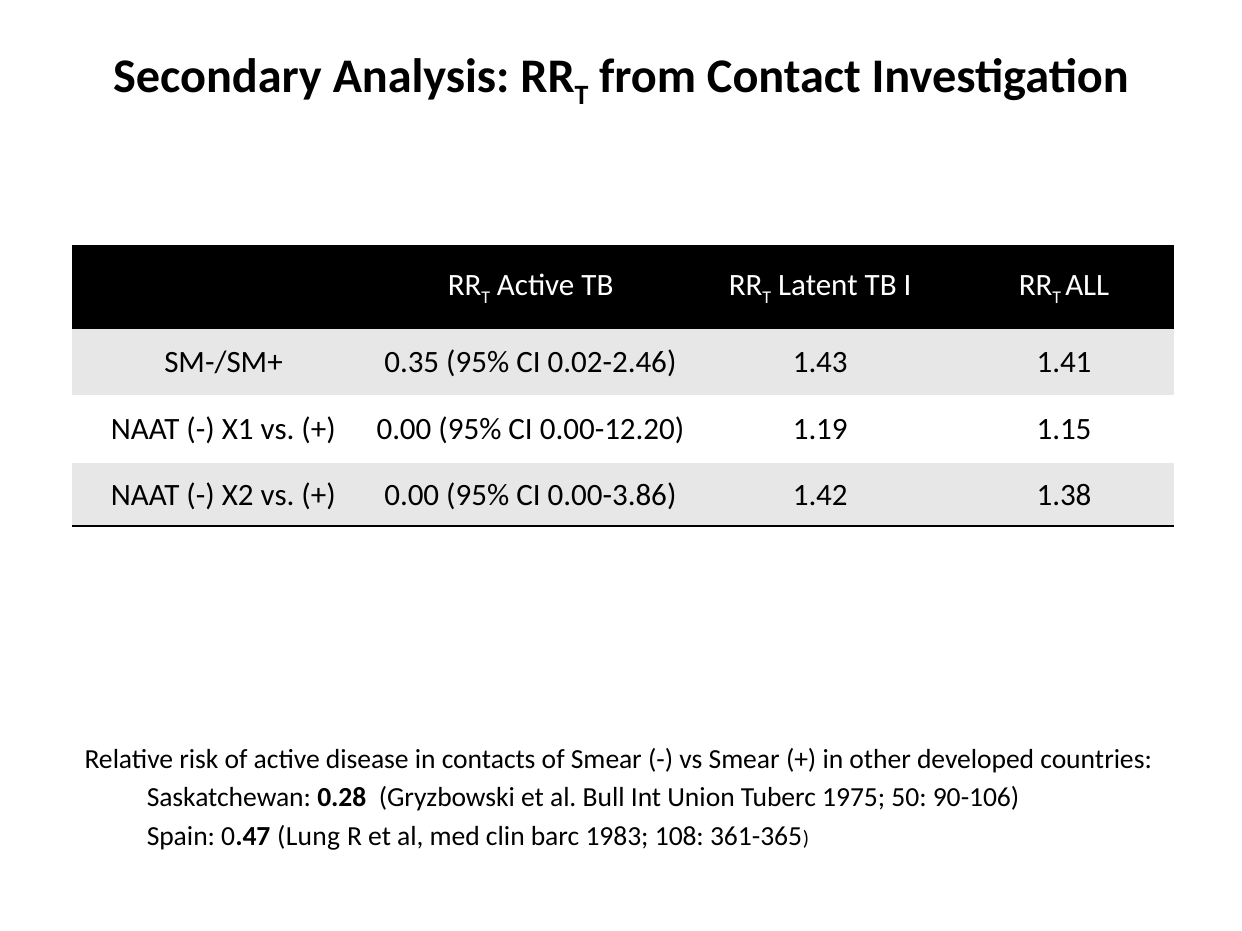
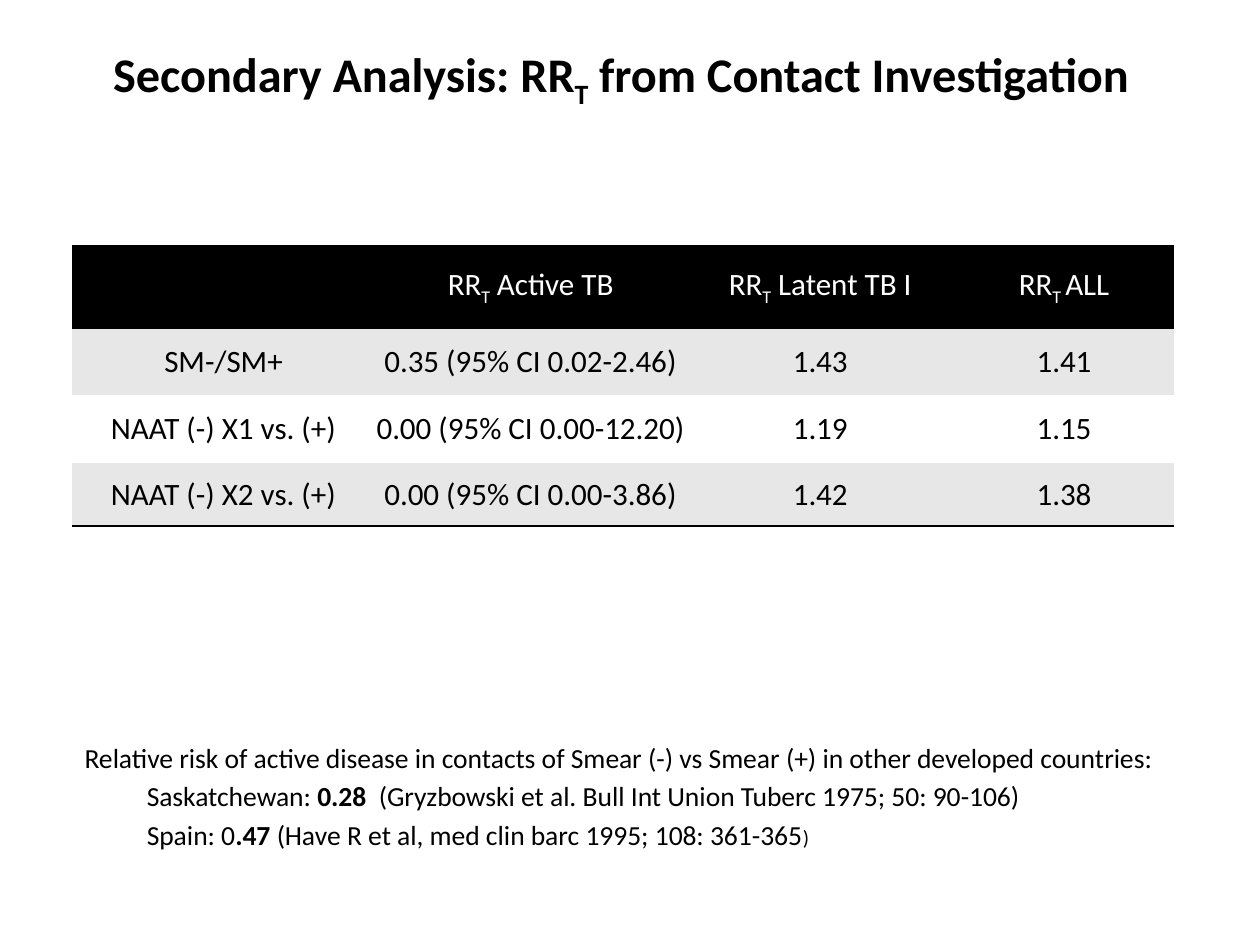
Lung: Lung -> Have
1983: 1983 -> 1995
